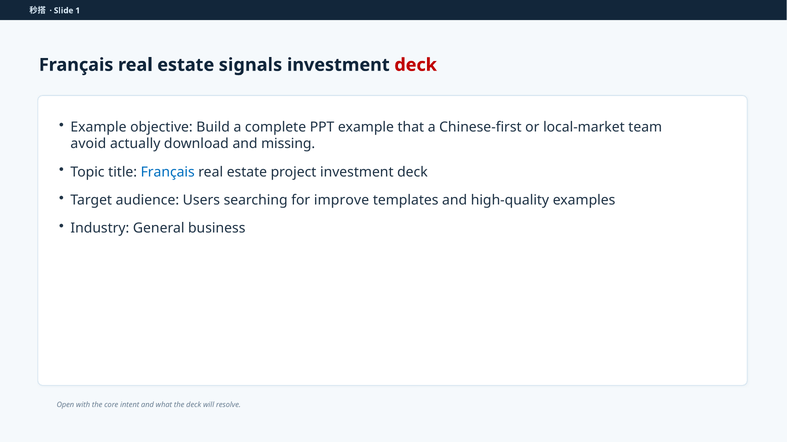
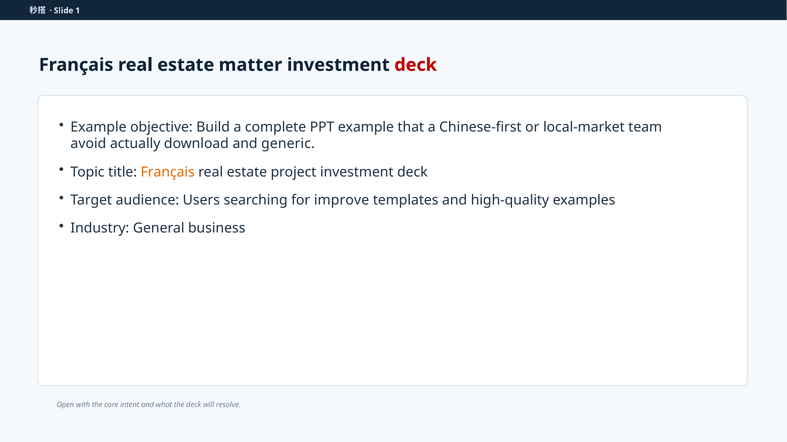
signals: signals -> matter
missing: missing -> generic
Français at (168, 172) colour: blue -> orange
